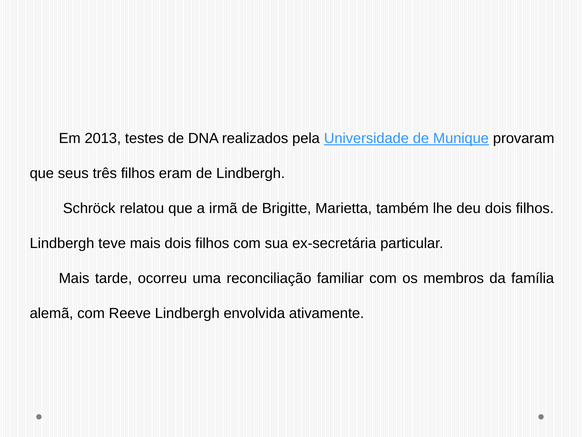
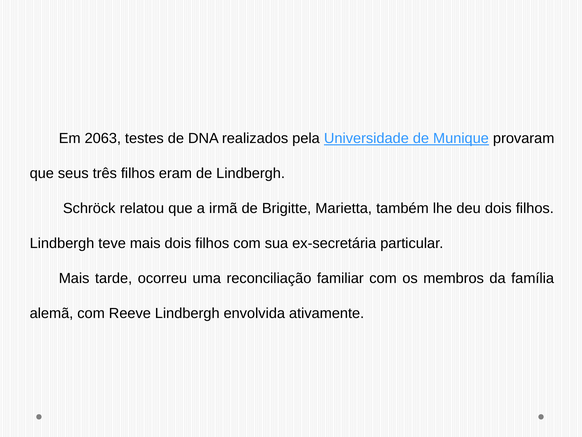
2013: 2013 -> 2063
